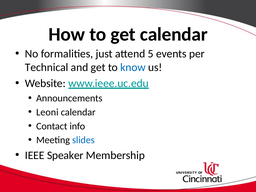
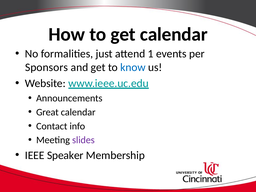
5: 5 -> 1
Technical: Technical -> Sponsors
Leoni: Leoni -> Great
slides colour: blue -> purple
